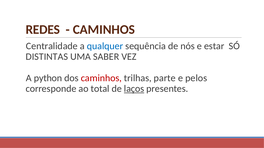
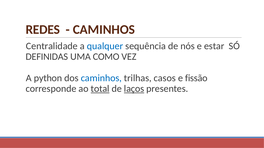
DISTINTAS: DISTINTAS -> DEFINIDAS
SABER: SABER -> COMO
caminhos at (101, 78) colour: red -> blue
parte: parte -> casos
pelos: pelos -> fissão
total underline: none -> present
